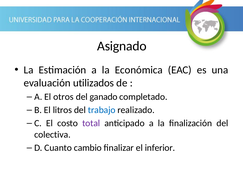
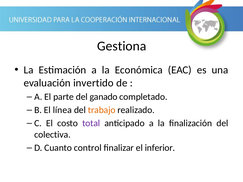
Asignado: Asignado -> Gestiona
utilizados: utilizados -> invertido
otros: otros -> parte
litros: litros -> línea
trabajo colour: blue -> orange
cambio: cambio -> control
